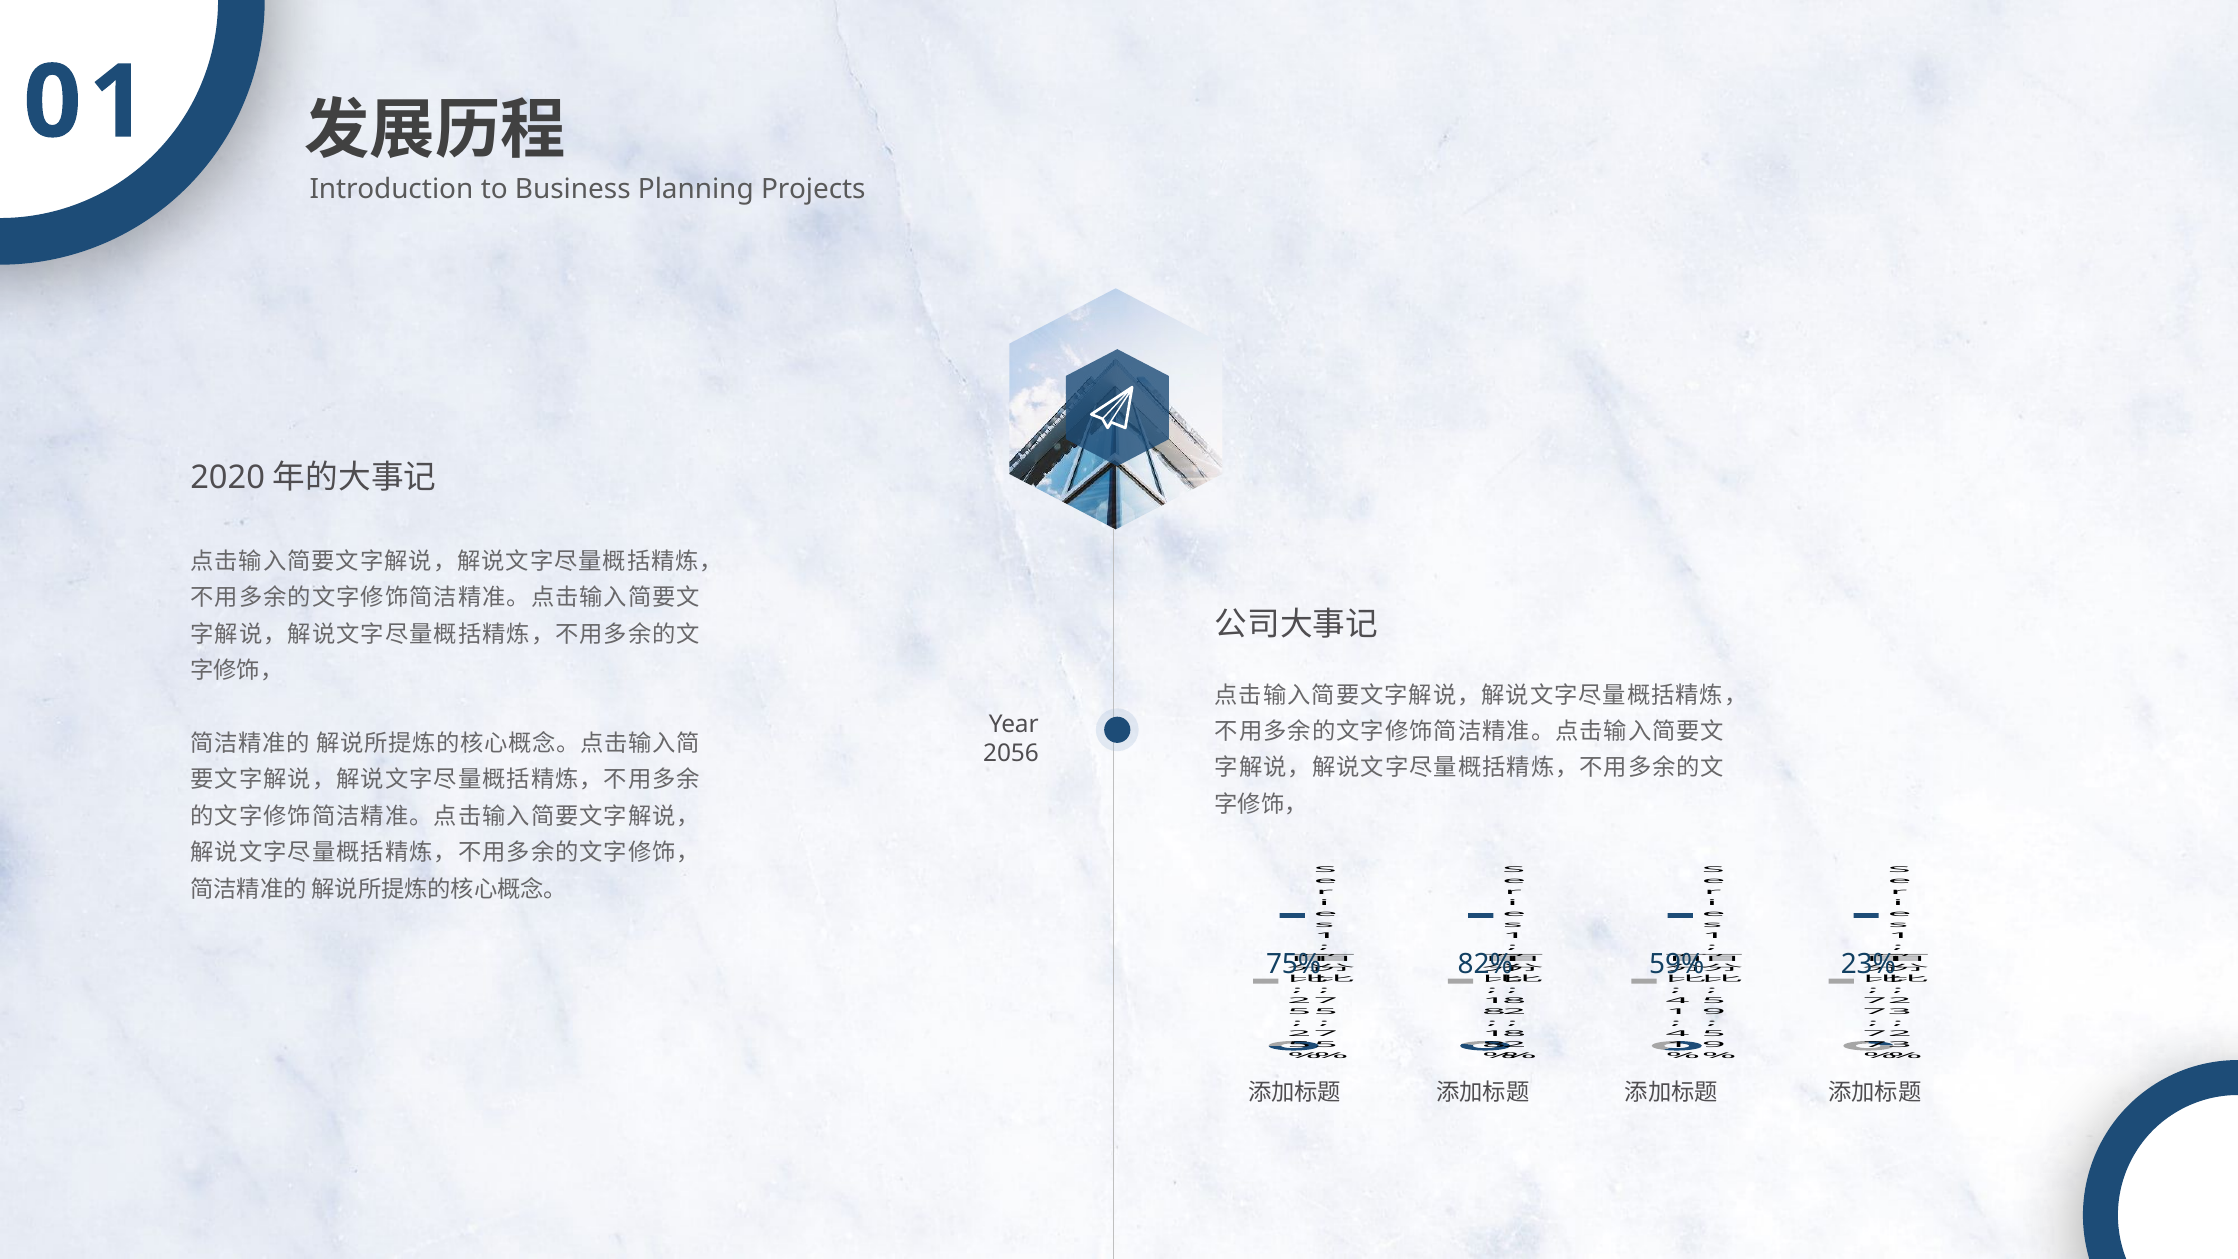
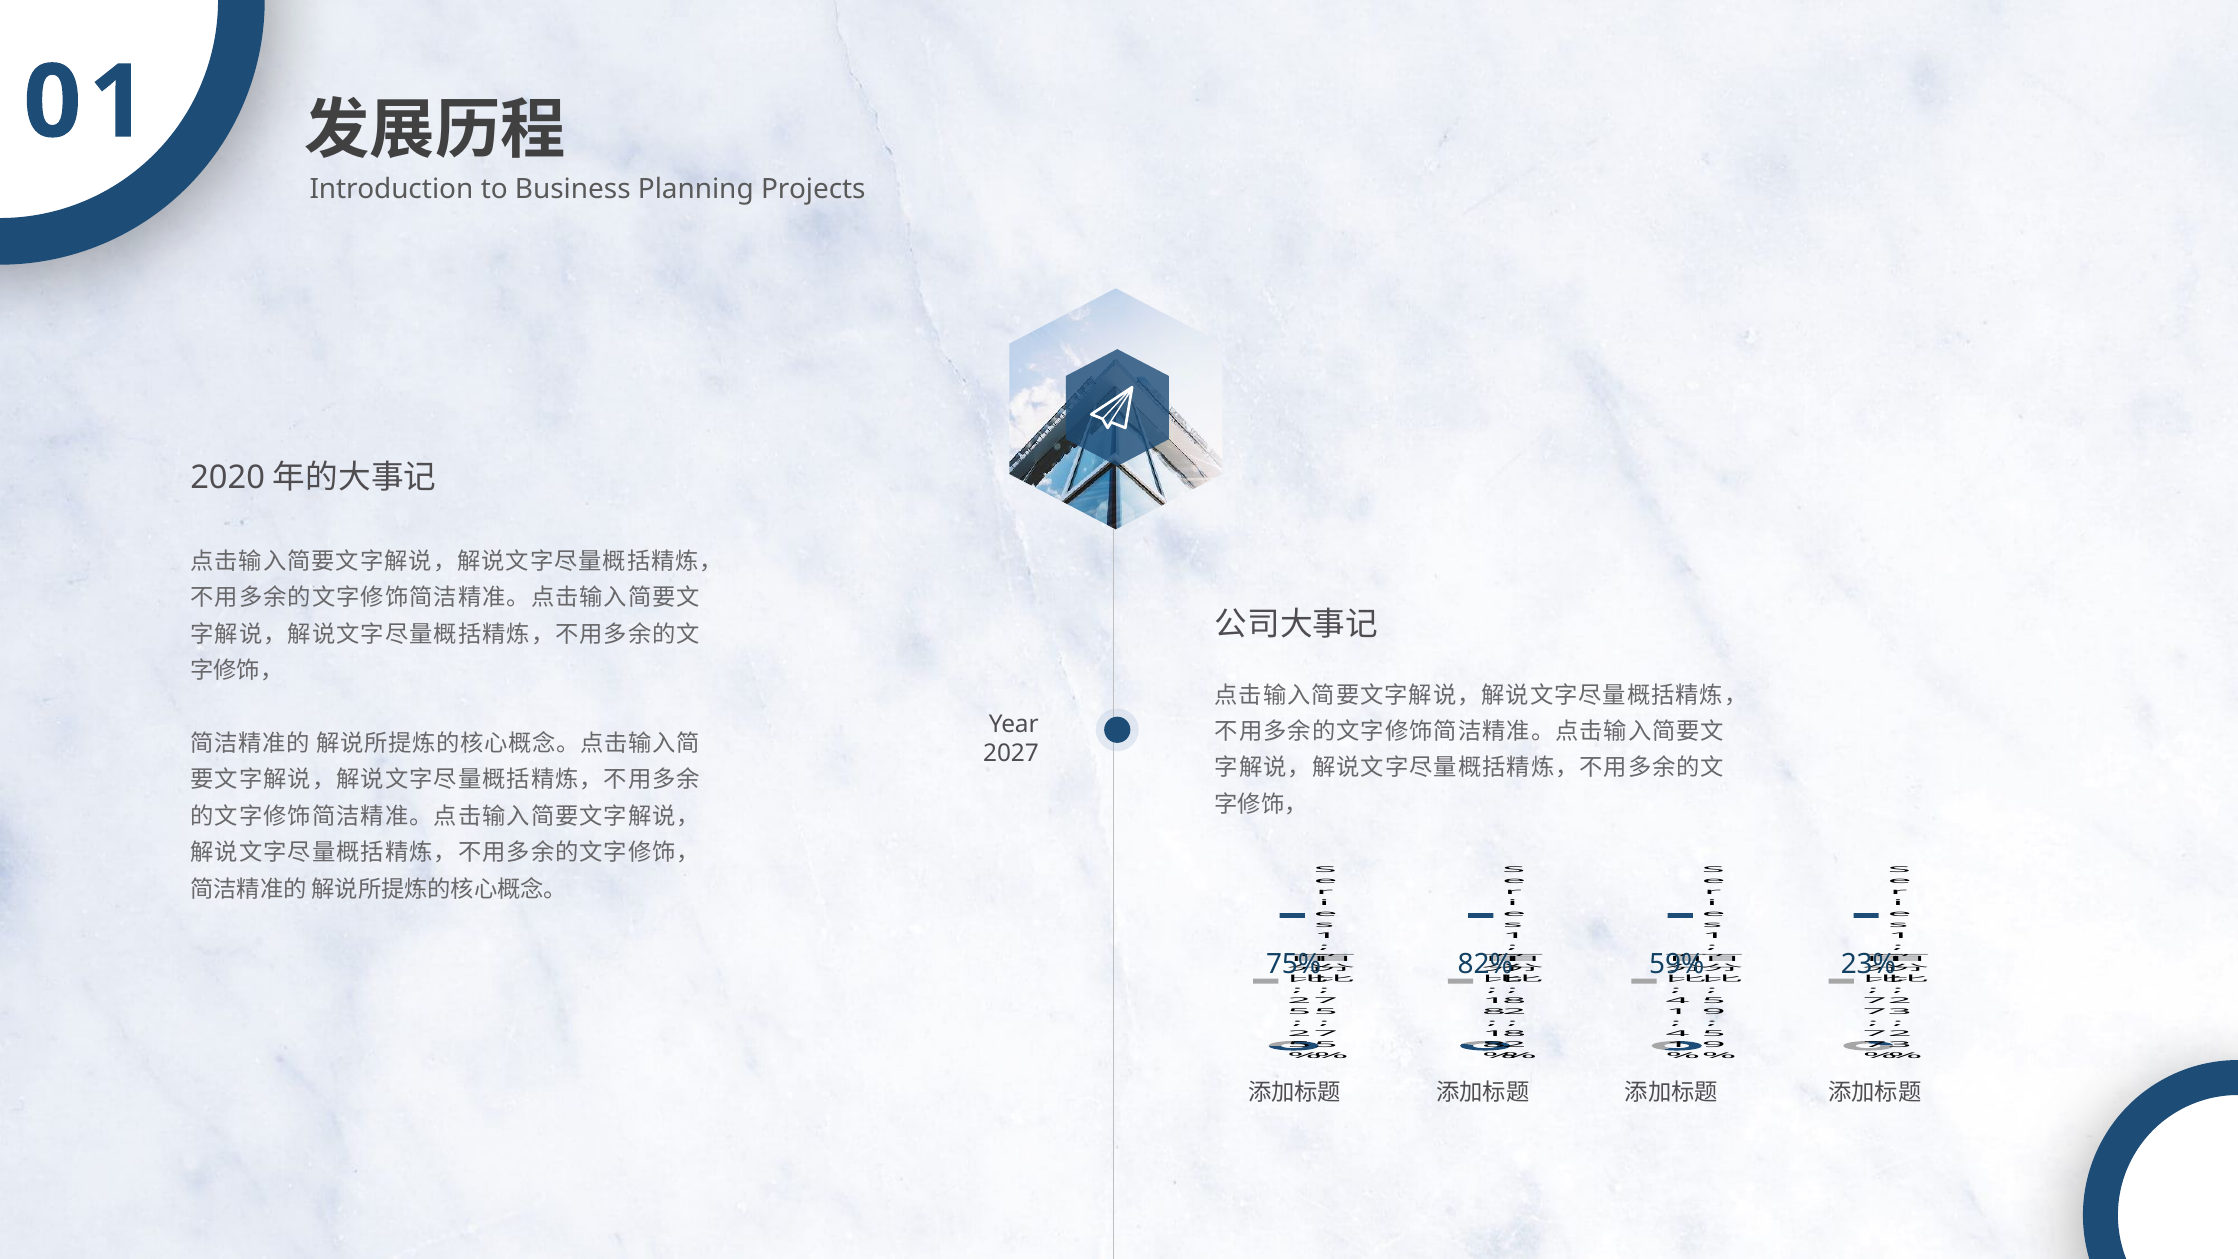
2056: 2056 -> 2027
